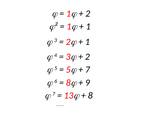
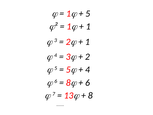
2 at (88, 14): 2 -> 5
7 at (88, 70): 7 -> 4
9 at (88, 83): 9 -> 6
